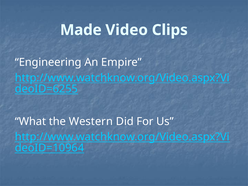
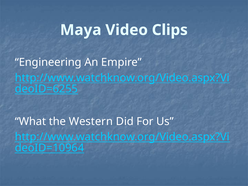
Made: Made -> Maya
